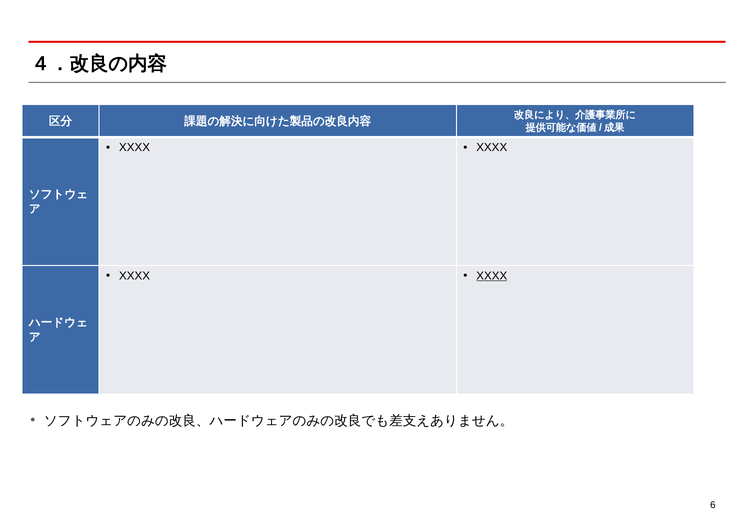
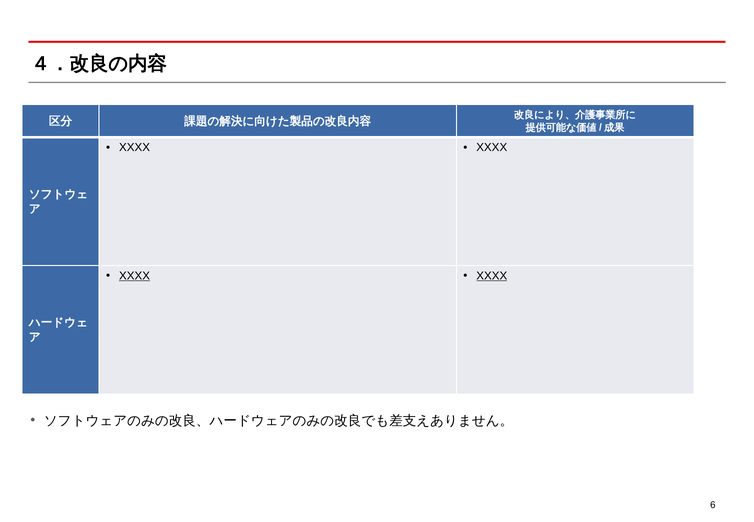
XXXX at (135, 276) underline: none -> present
